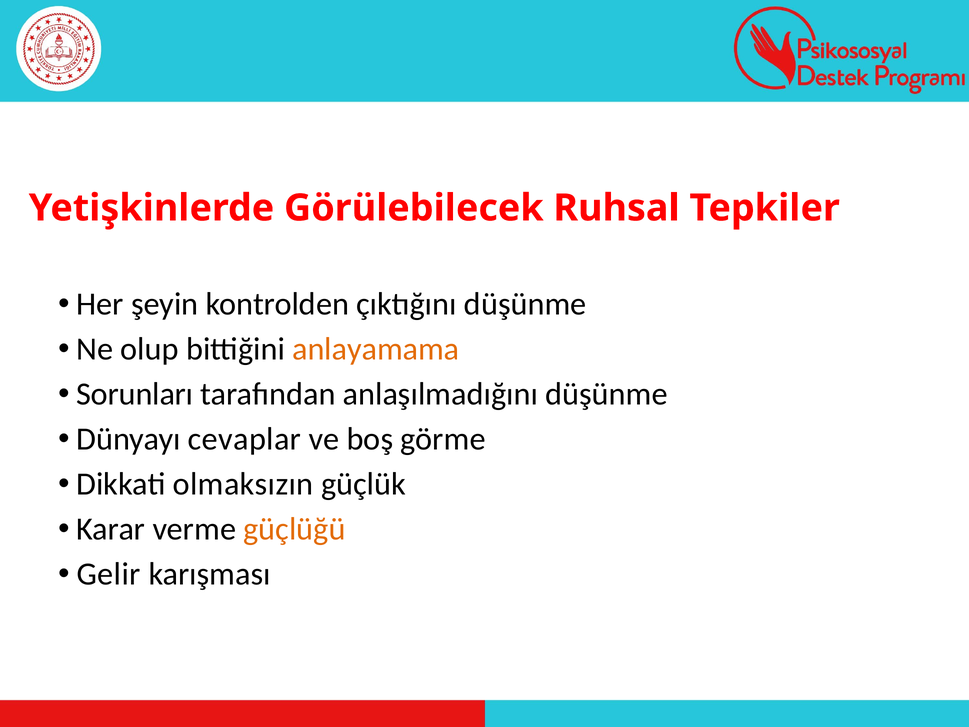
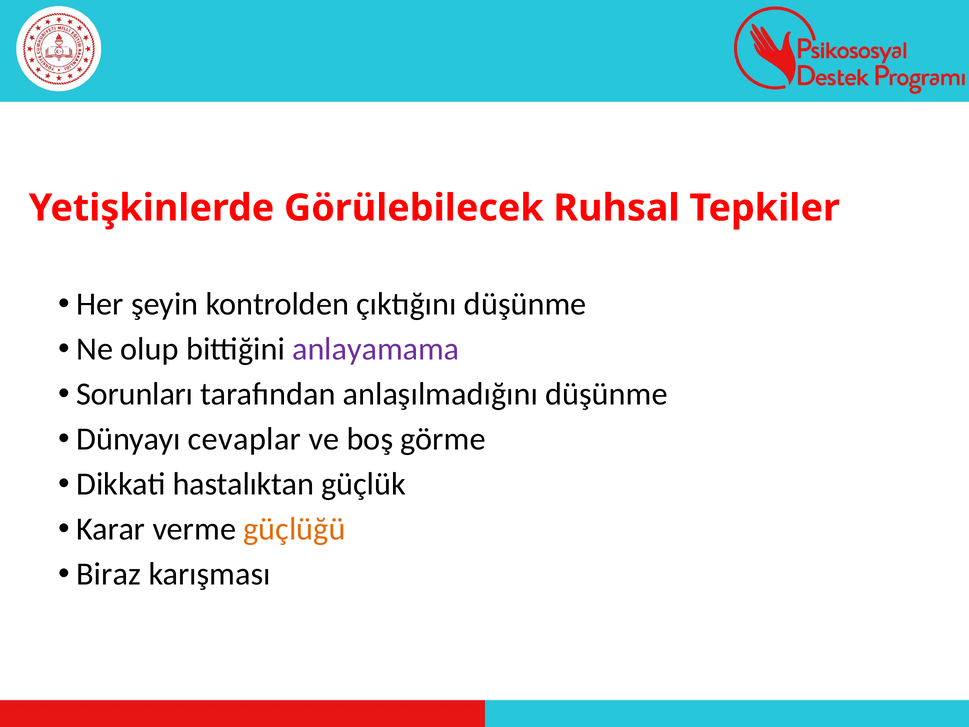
anlayamama colour: orange -> purple
olmaksızın: olmaksızın -> hastalıktan
Gelir: Gelir -> Biraz
